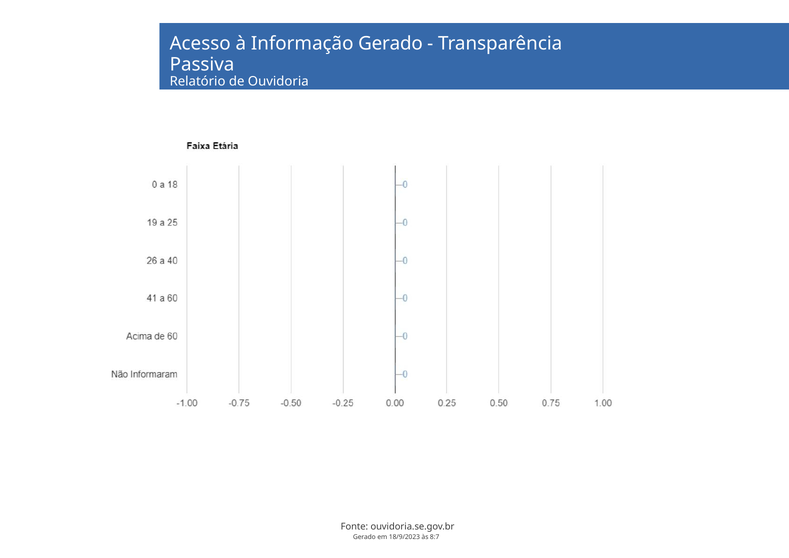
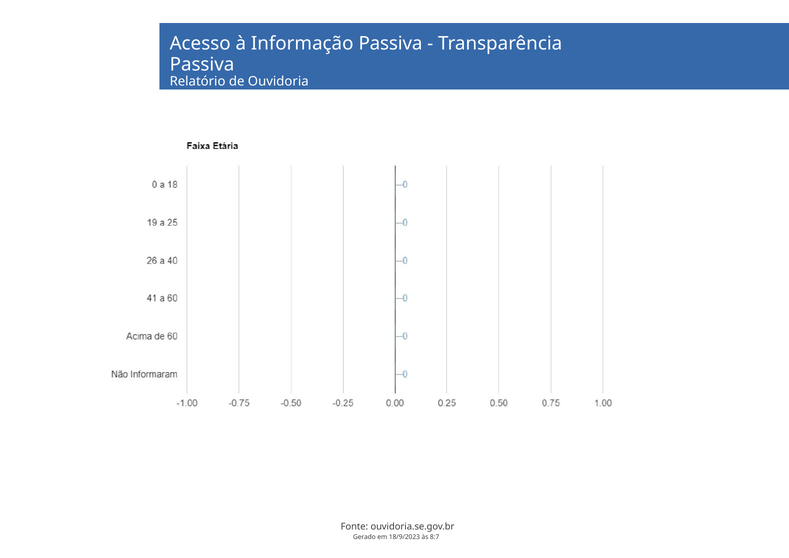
Informação Gerado: Gerado -> Passiva
